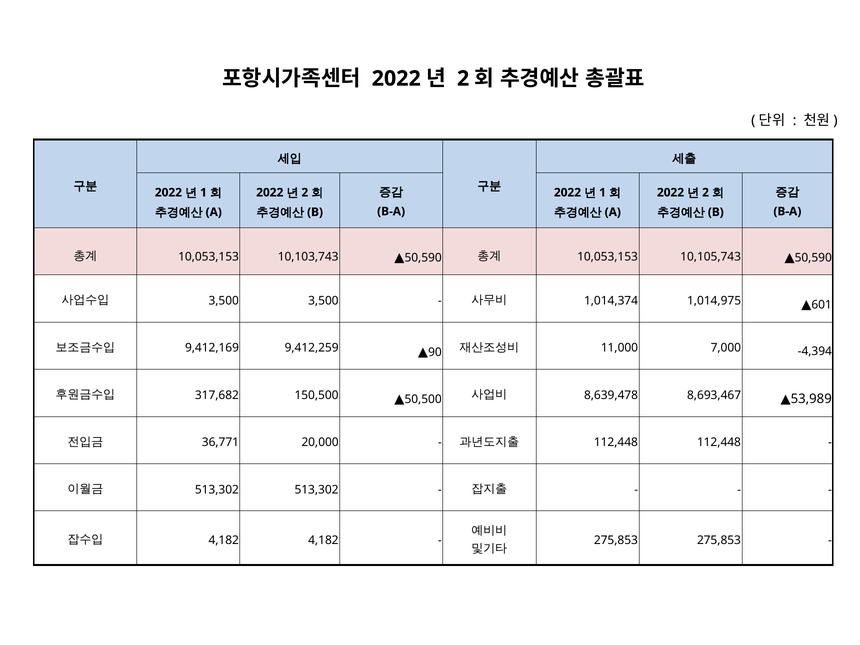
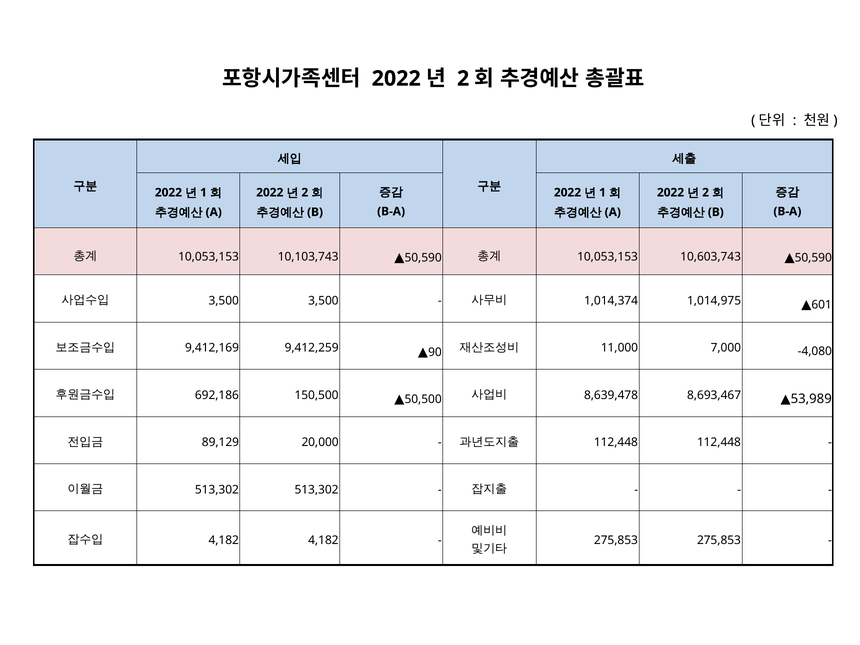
10,105,743: 10,105,743 -> 10,603,743
-4,394: -4,394 -> -4,080
317,682: 317,682 -> 692,186
36,771: 36,771 -> 89,129
